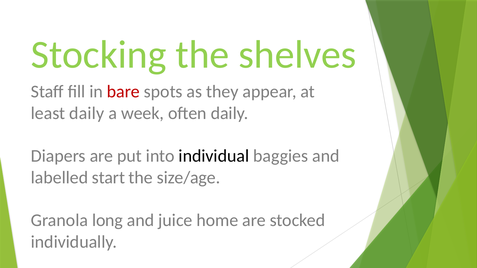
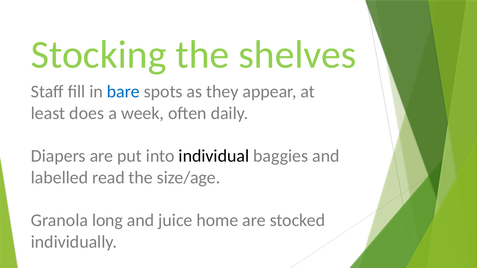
bare colour: red -> blue
least daily: daily -> does
start: start -> read
